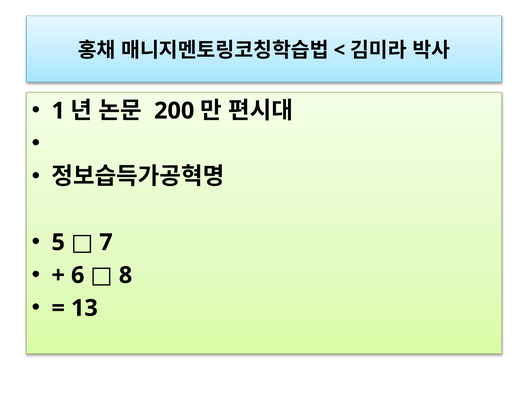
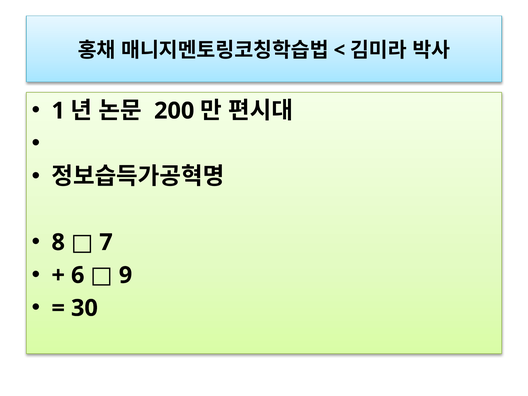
5: 5 -> 8
8: 8 -> 9
13: 13 -> 30
